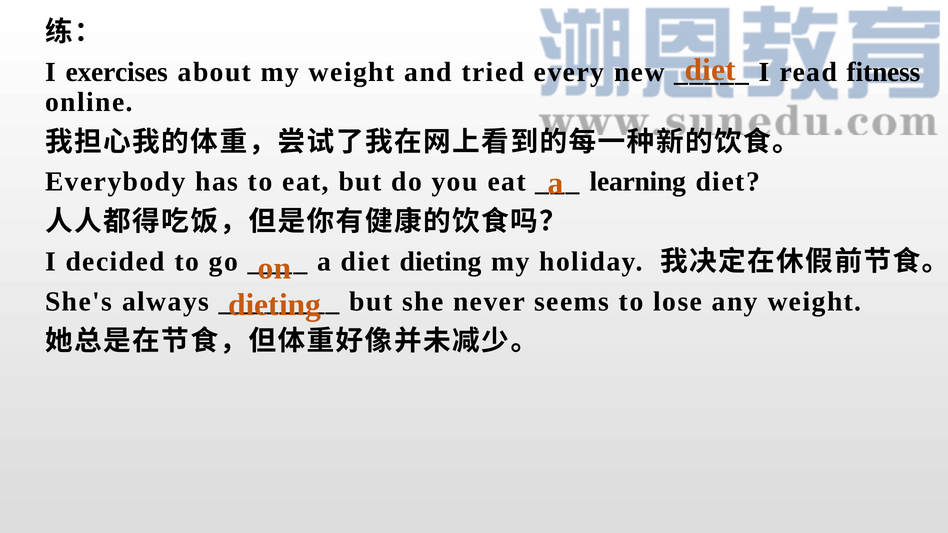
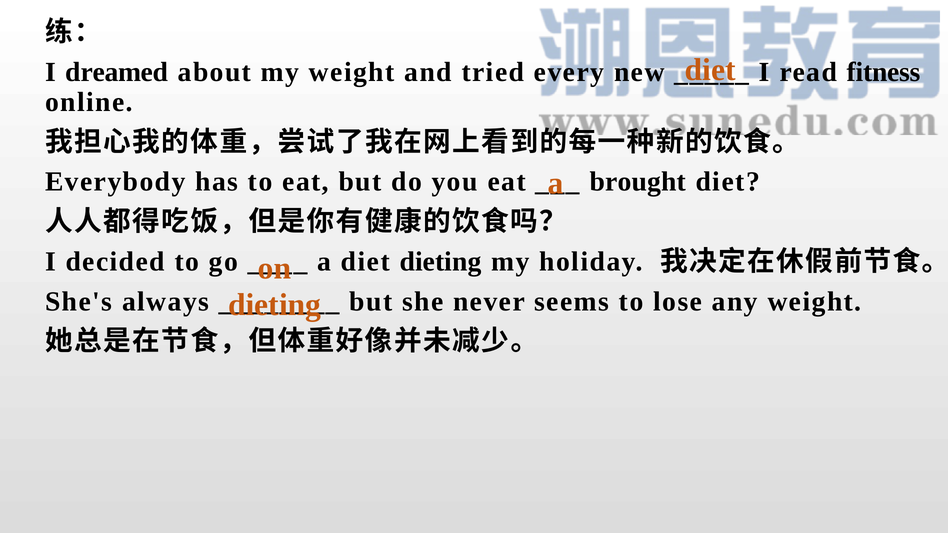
exercises: exercises -> dreamed
learning: learning -> brought
